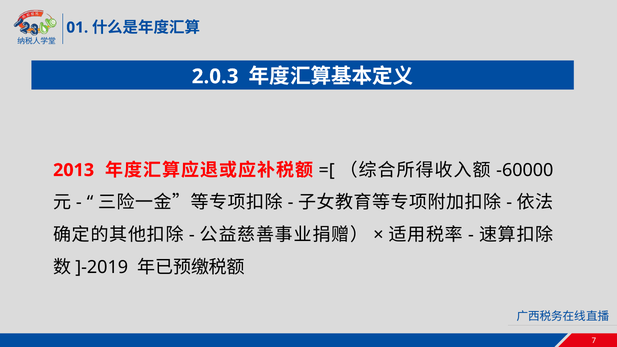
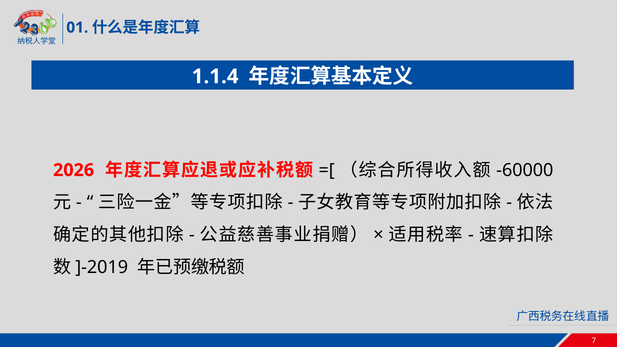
2.0.3: 2.0.3 -> 1.1.4
2013: 2013 -> 2026
